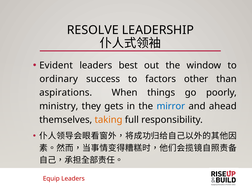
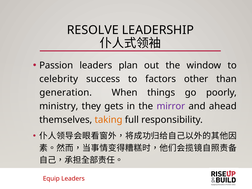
Evident: Evident -> Passion
best: best -> plan
ordinary: ordinary -> celebrity
aspirations: aspirations -> generation
mirror colour: blue -> purple
